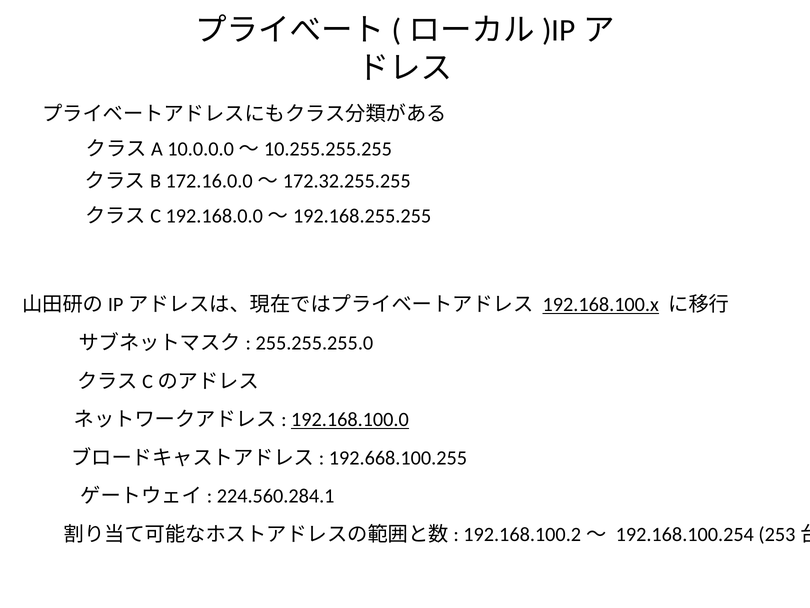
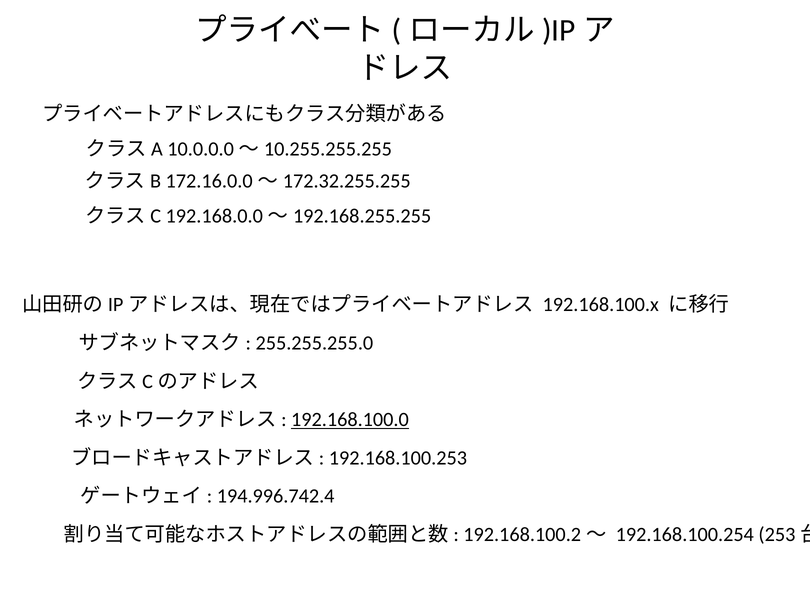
192.168.100.x underline: present -> none
192.668.100.255: 192.668.100.255 -> 192.168.100.253
224.560.284.1: 224.560.284.1 -> 194.996.742.4
